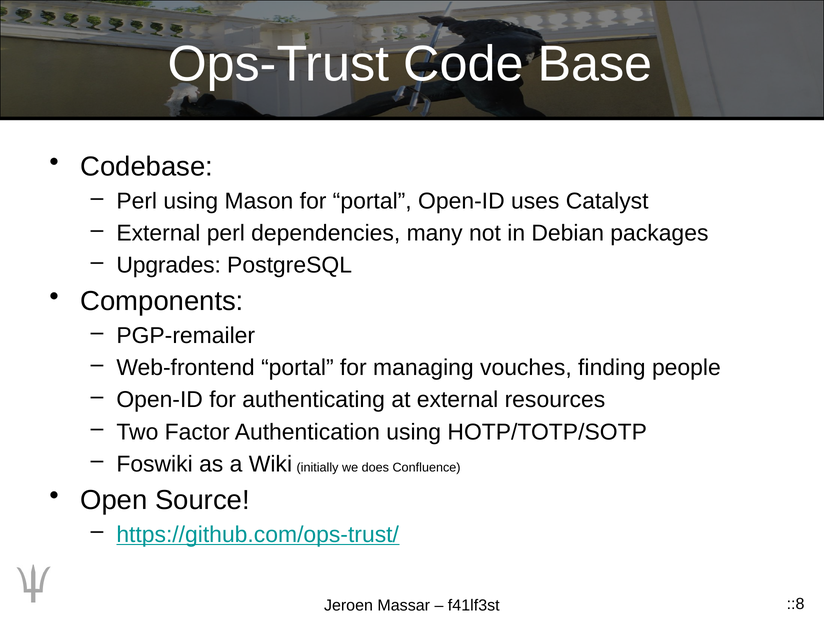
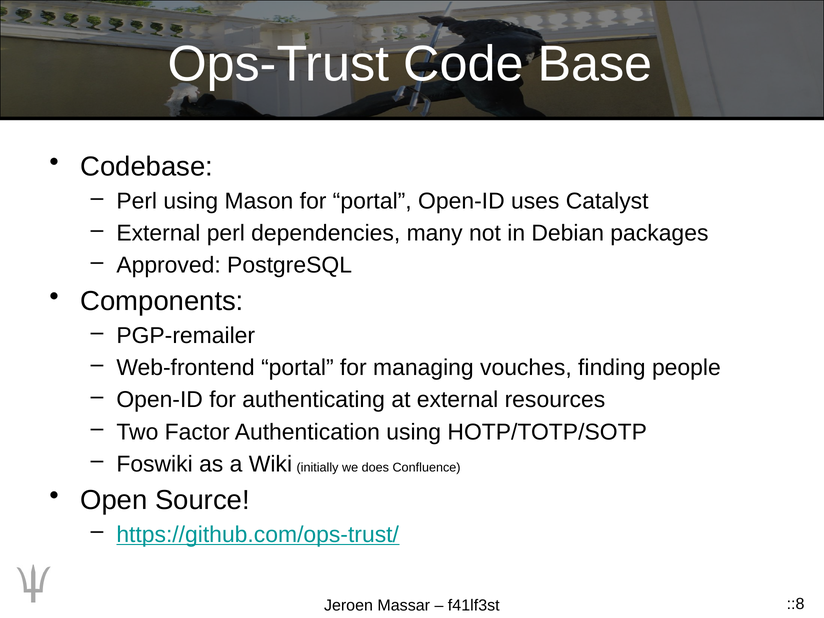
Upgrades: Upgrades -> Approved
